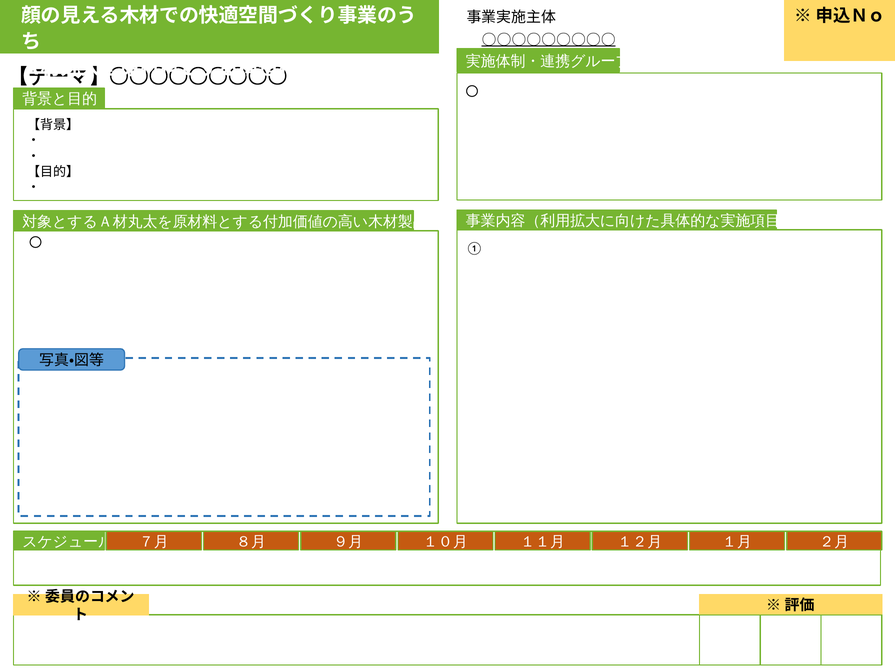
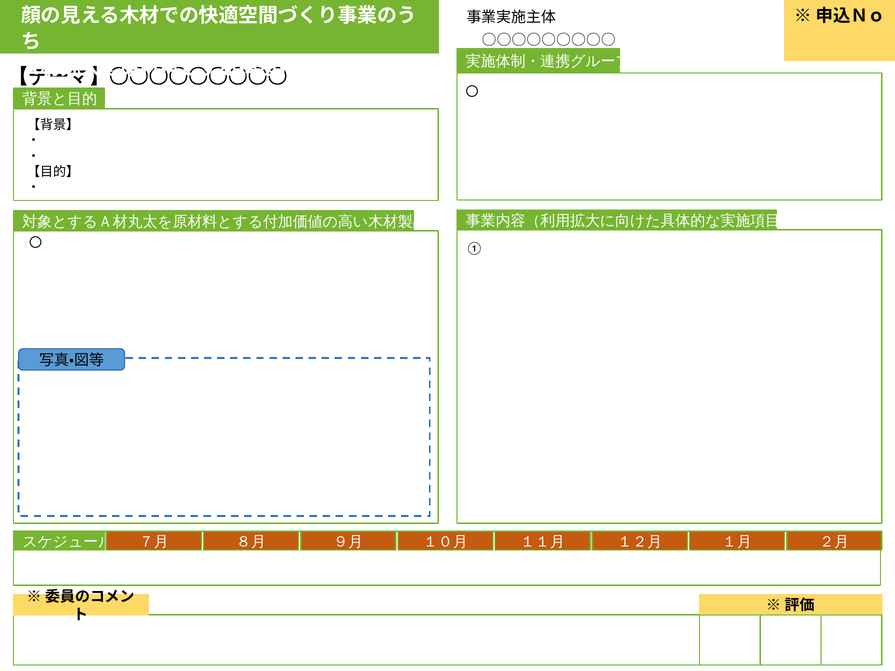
〇〇〇〇〇〇〇〇〇 underline: present -> none
